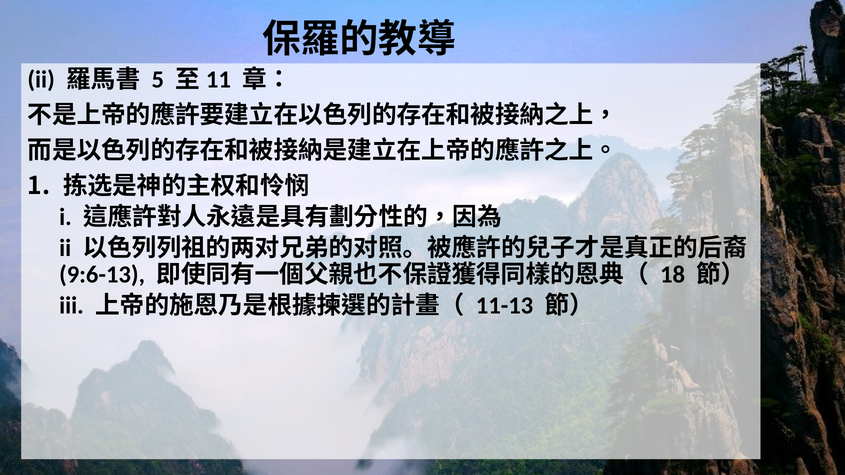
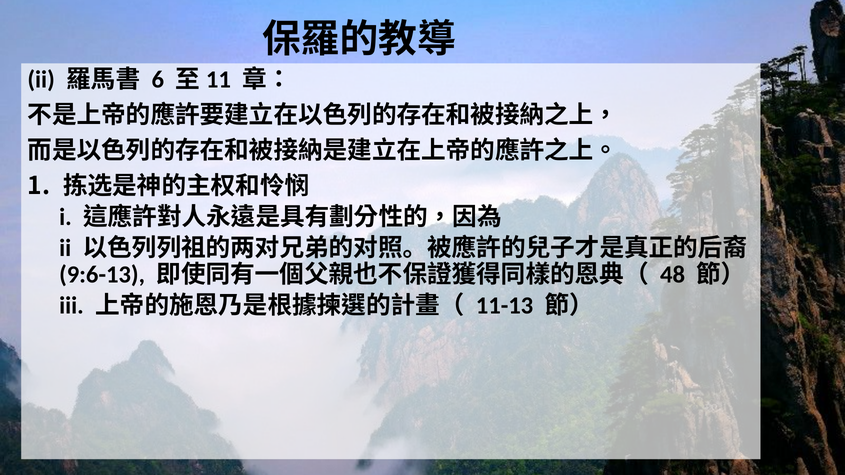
5: 5 -> 6
18: 18 -> 48
